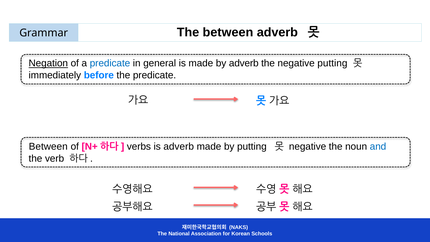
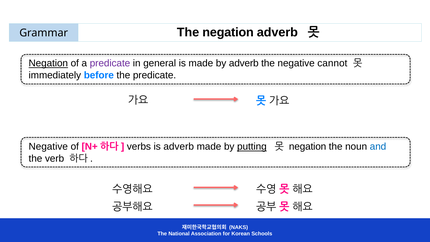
The between: between -> negation
predicate at (110, 63) colour: blue -> purple
negative putting: putting -> cannot
Between at (48, 147): Between -> Negative
putting at (252, 147) underline: none -> present
negative at (308, 147): negative -> negation
